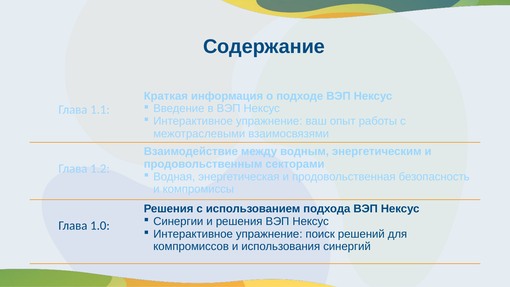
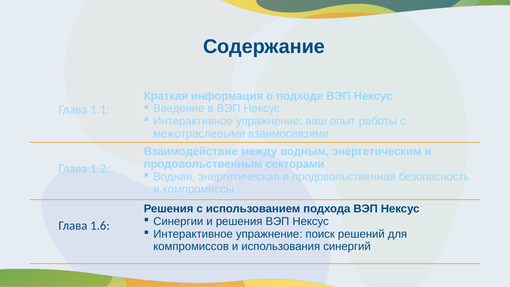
1.0: 1.0 -> 1.6
